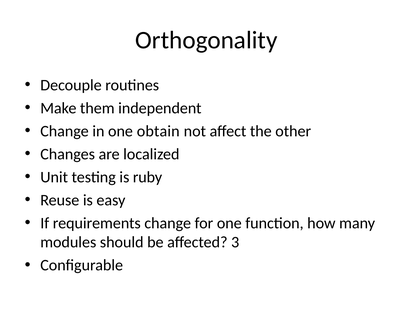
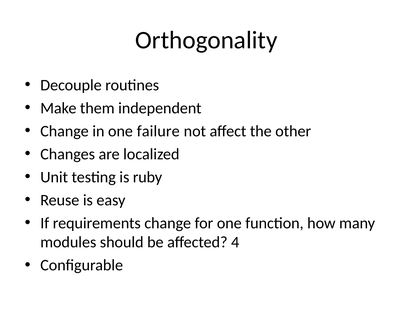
obtain: obtain -> failure
3: 3 -> 4
